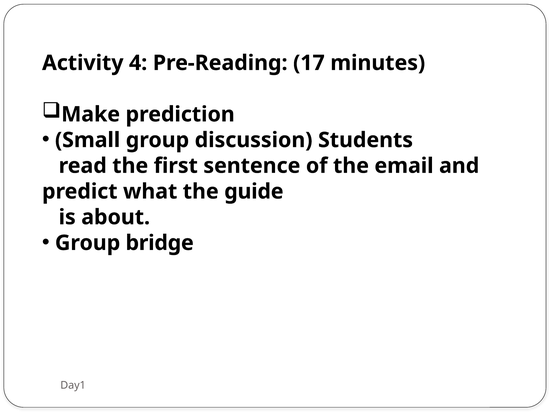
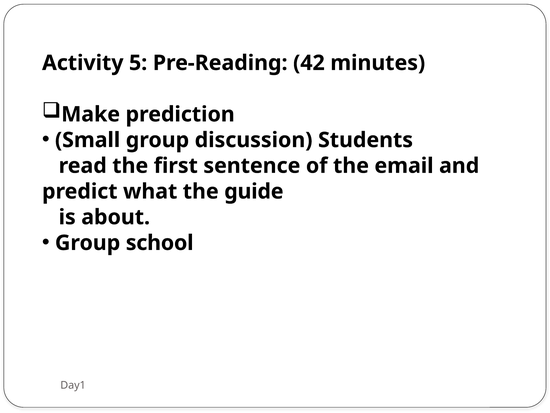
4: 4 -> 5
17: 17 -> 42
bridge: bridge -> school
